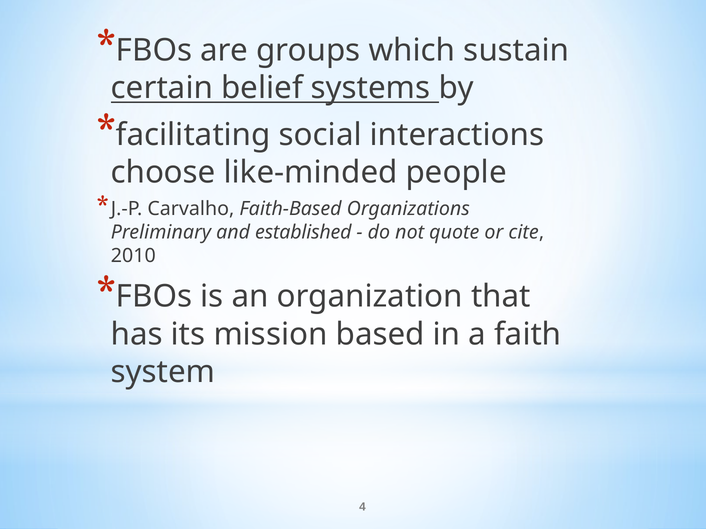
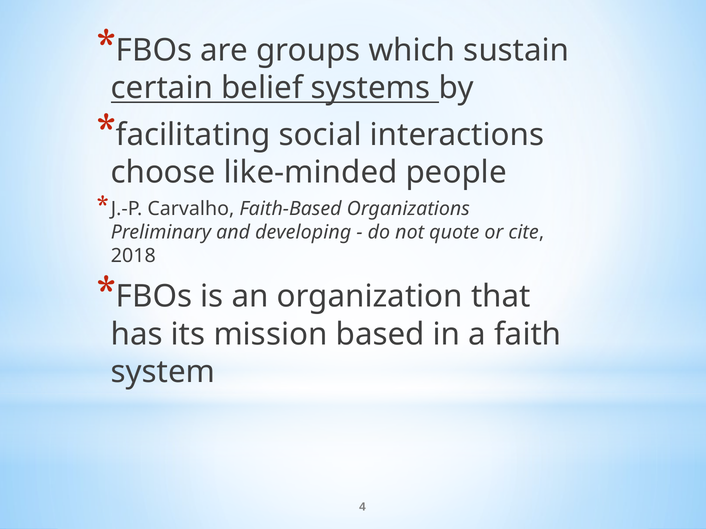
established: established -> developing
2010: 2010 -> 2018
